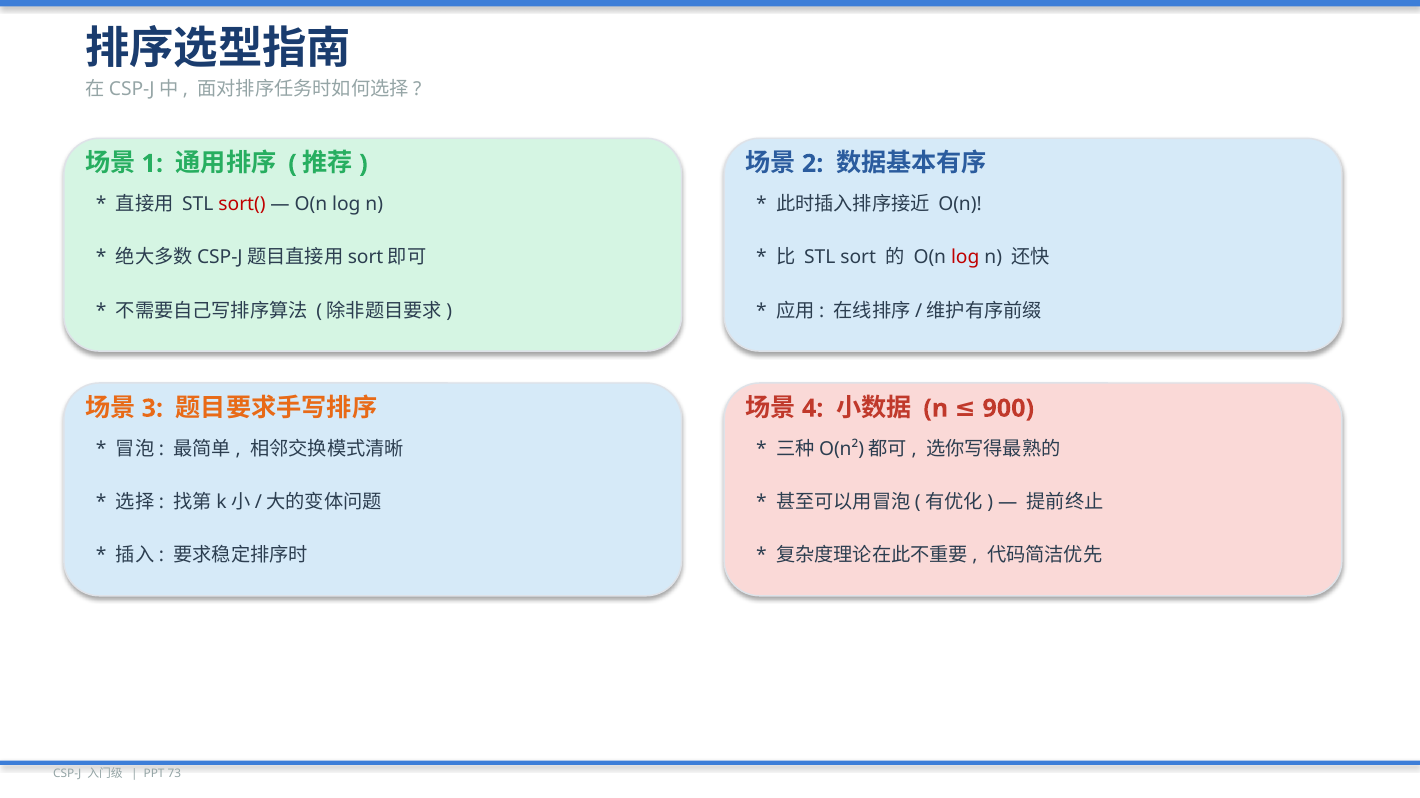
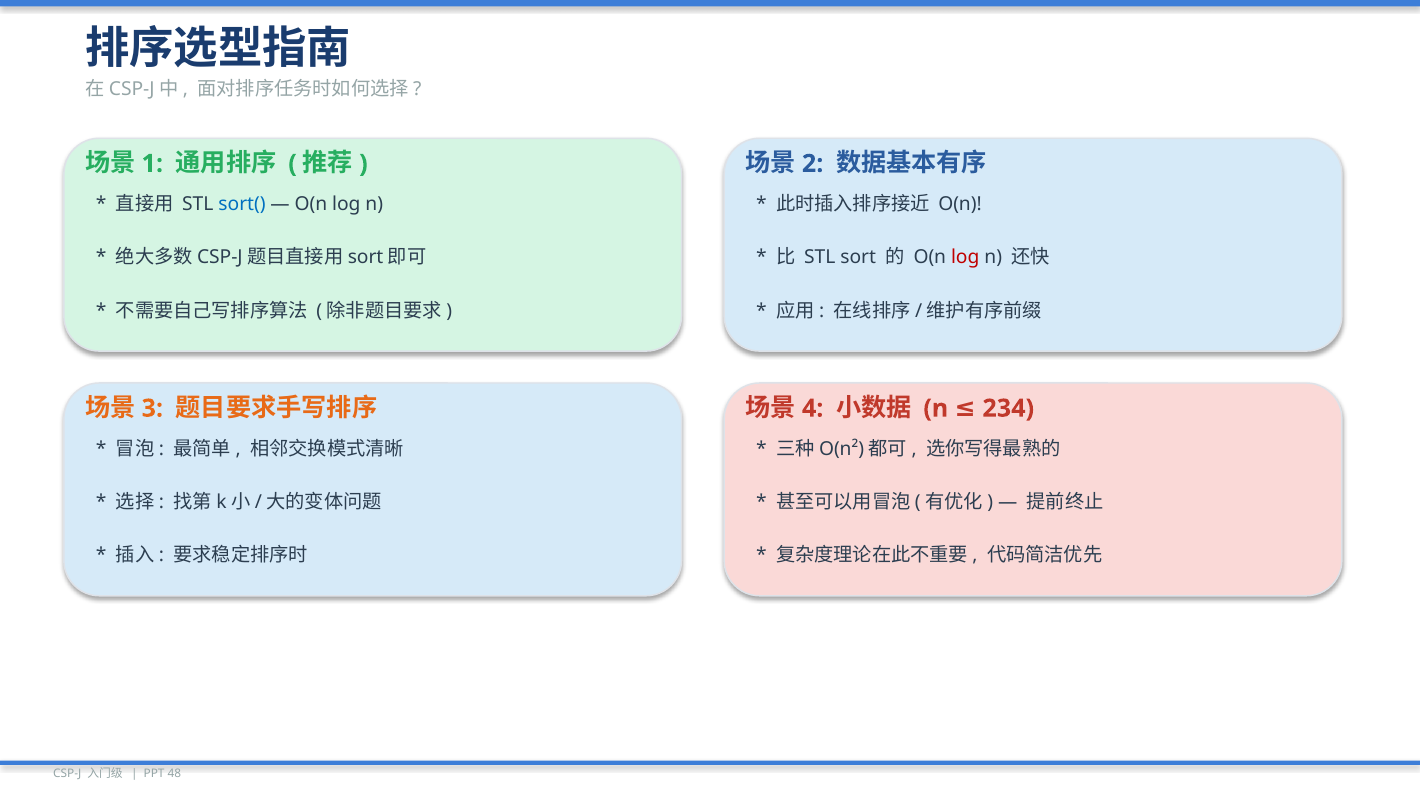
sort( colour: red -> blue
900: 900 -> 234
73: 73 -> 48
